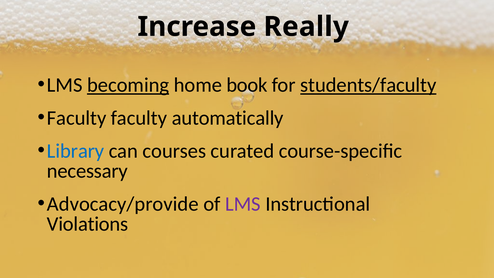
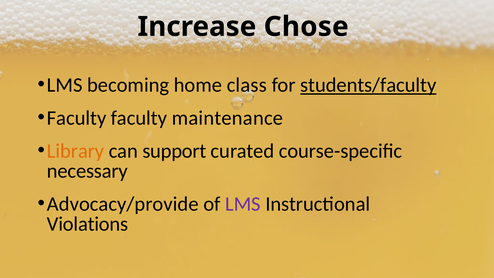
Really: Really -> Chose
becoming underline: present -> none
book: book -> class
automatically: automatically -> maintenance
Library colour: blue -> orange
courses: courses -> support
